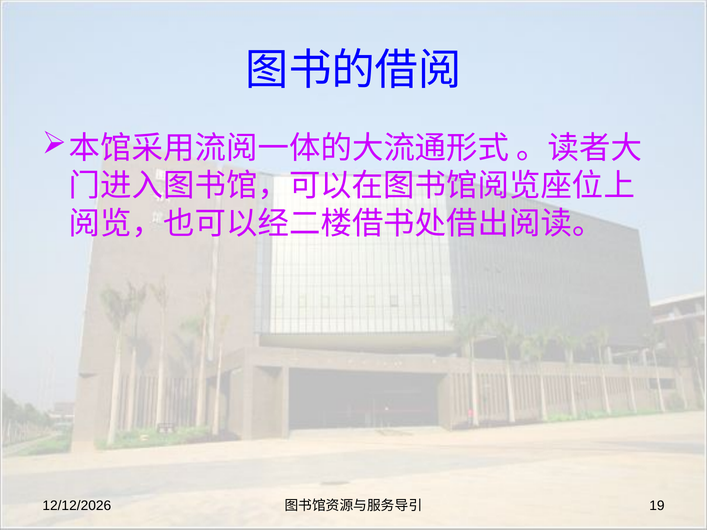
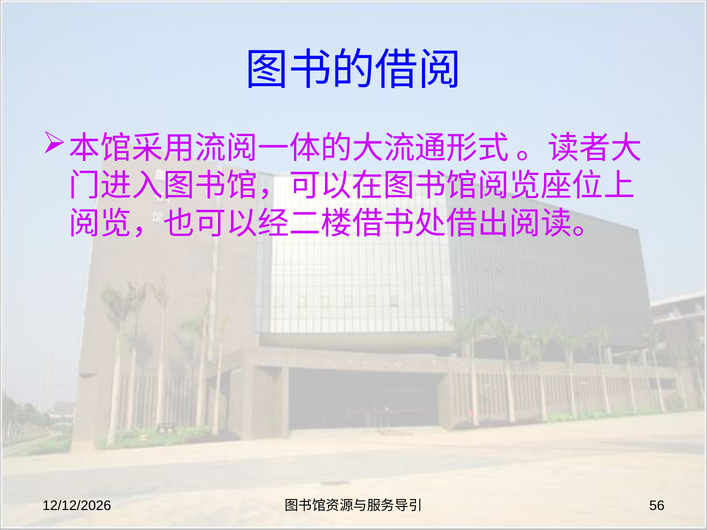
19: 19 -> 56
